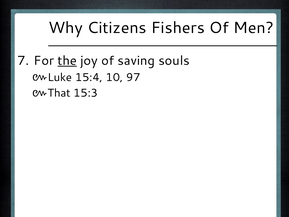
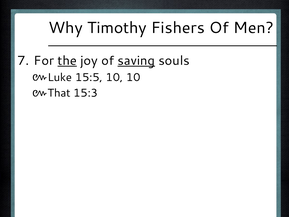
Citizens: Citizens -> Timothy
saving underline: none -> present
15:4: 15:4 -> 15:5
10 97: 97 -> 10
